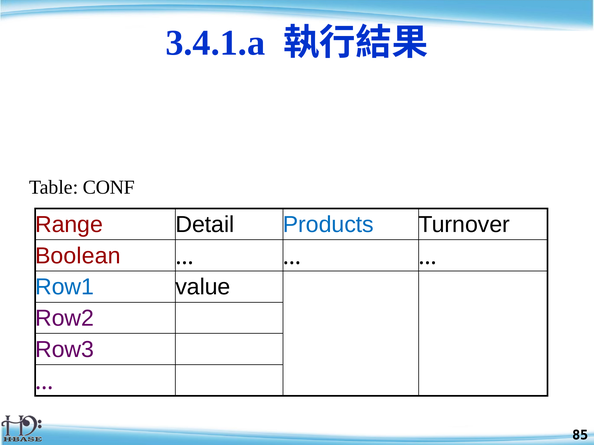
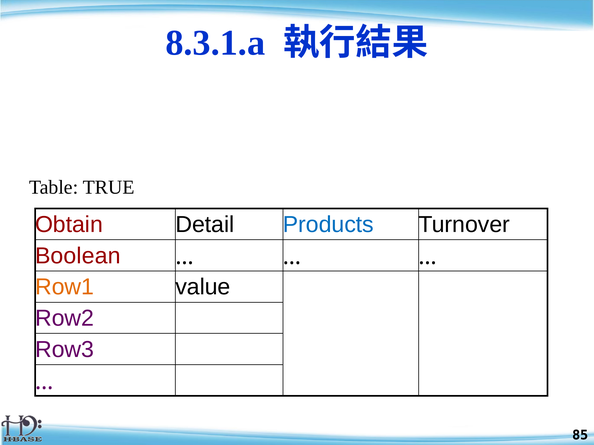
3.4.1.a: 3.4.1.a -> 8.3.1.a
CONF: CONF -> TRUE
Range: Range -> Obtain
Row1 colour: blue -> orange
